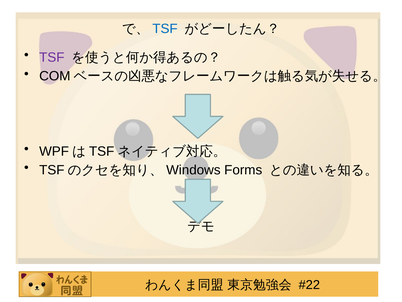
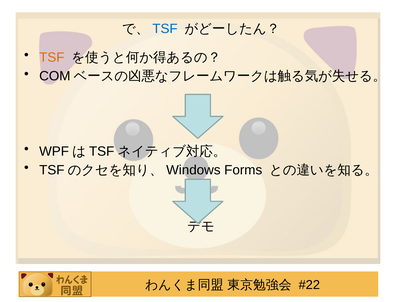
TSF at (52, 57) colour: purple -> orange
